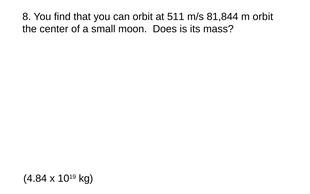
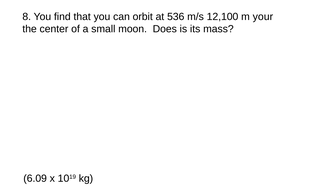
511: 511 -> 536
81,844: 81,844 -> 12,100
m orbit: orbit -> your
4.84: 4.84 -> 6.09
